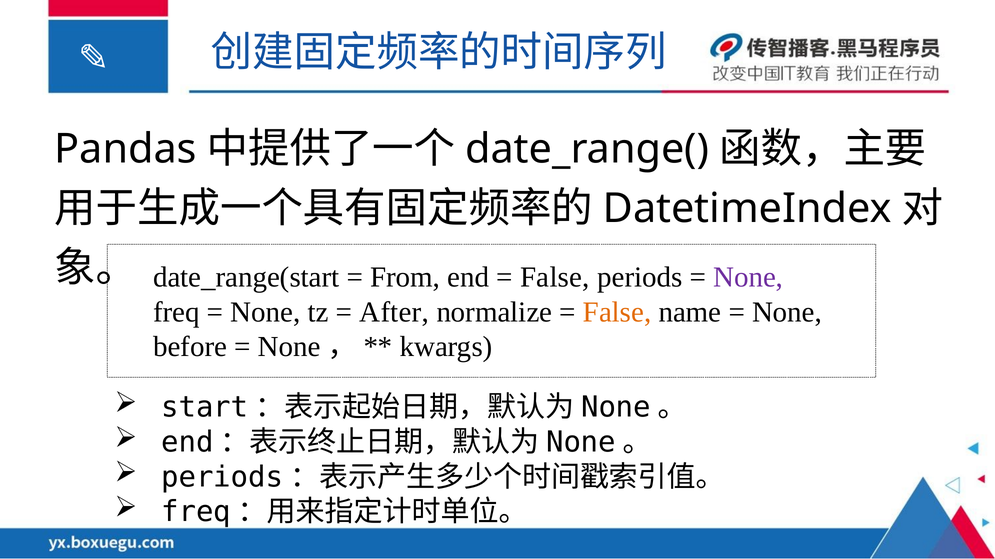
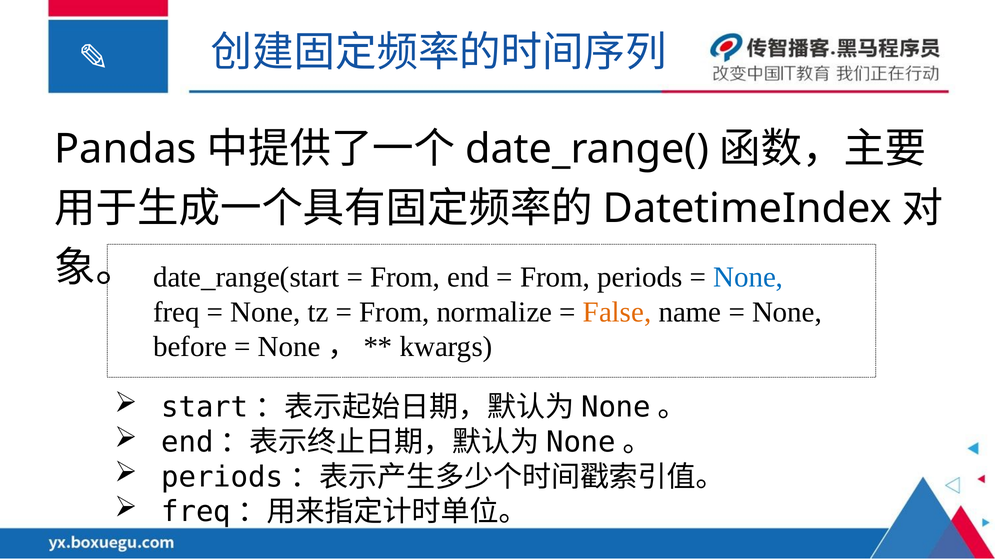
False at (555, 278): False -> From
None at (748, 278) colour: purple -> blue
After at (394, 313): After -> From
